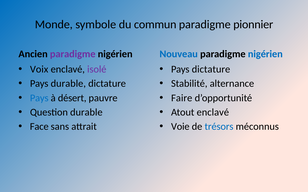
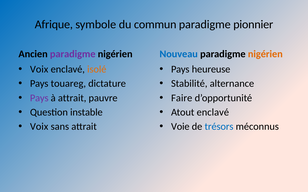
Monde: Monde -> Afrique
nigérien at (265, 54) colour: blue -> orange
isolé colour: purple -> orange
Pays dictature: dictature -> heureuse
Pays durable: durable -> touareg
Pays at (39, 98) colour: blue -> purple
à désert: désert -> attrait
Question durable: durable -> instable
Face at (39, 127): Face -> Voix
